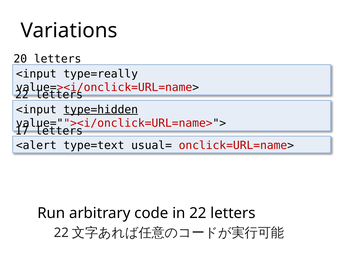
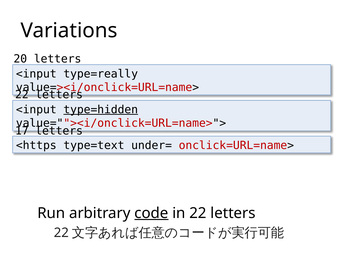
<alert: <alert -> <https
usual=: usual= -> under=
code underline: none -> present
